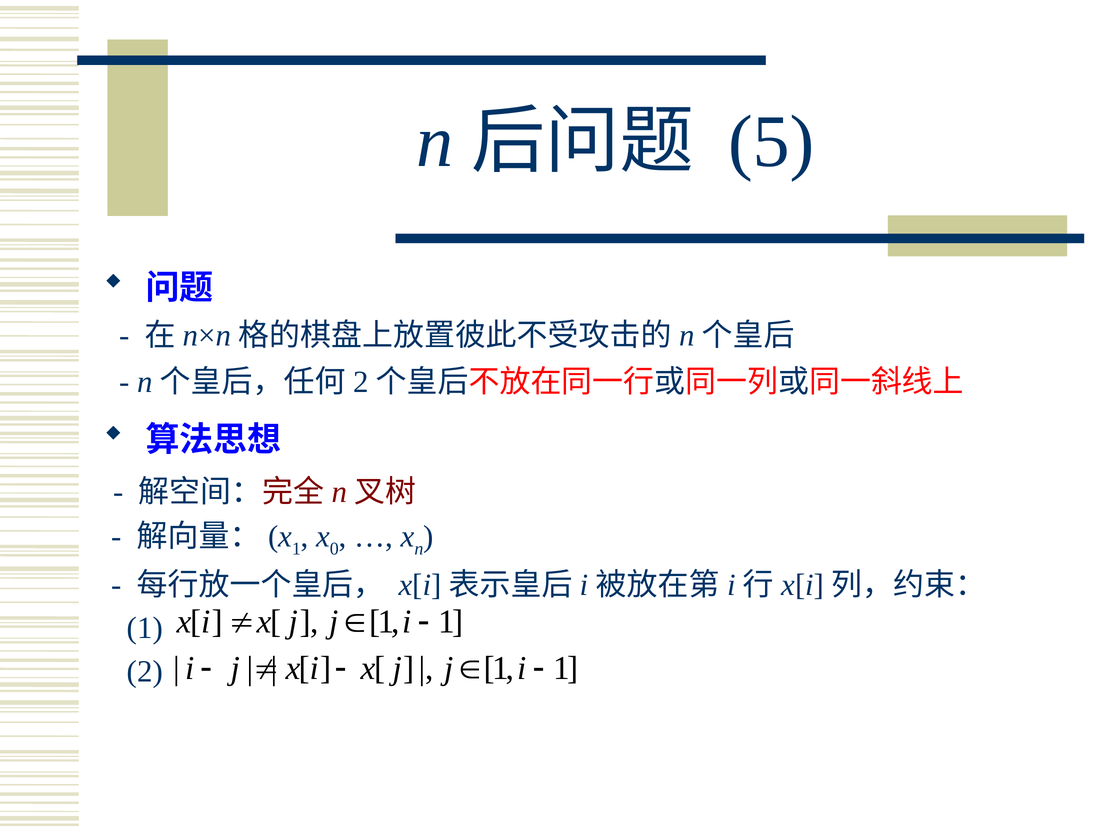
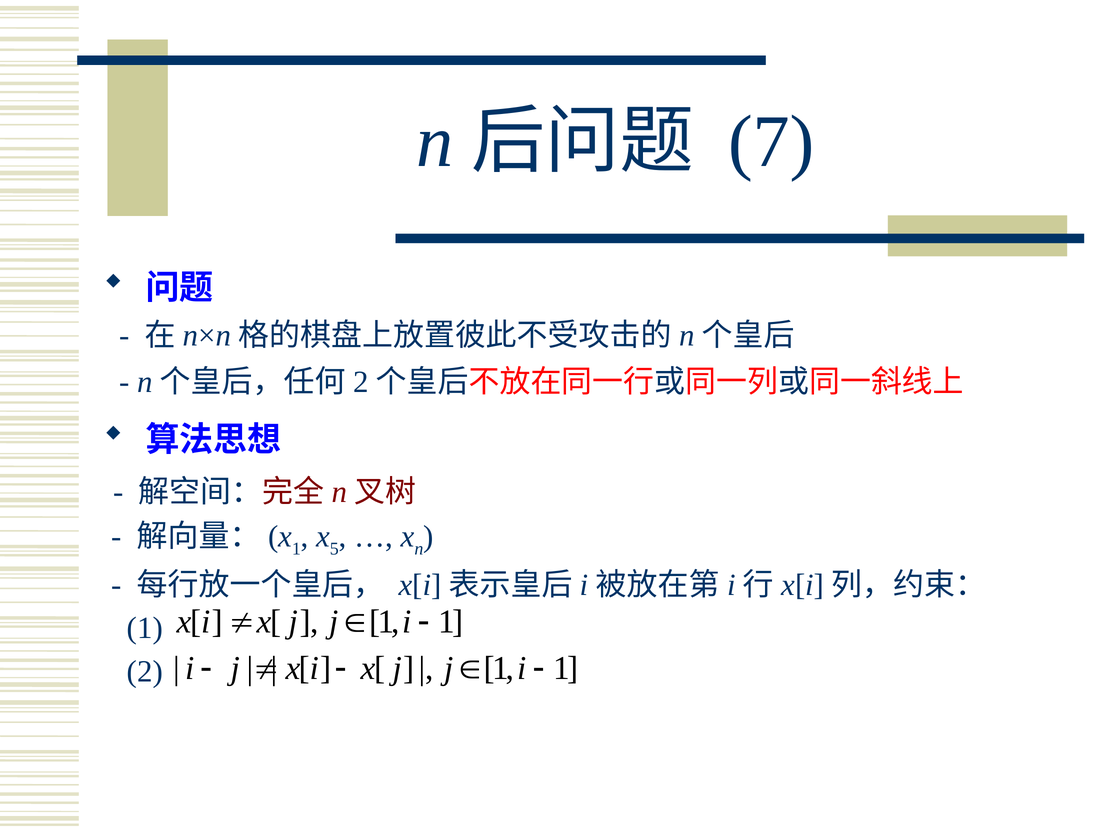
5: 5 -> 7
0: 0 -> 5
